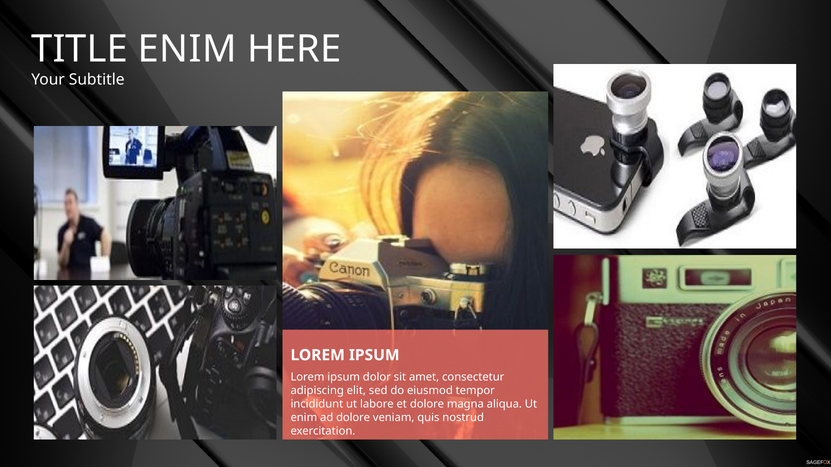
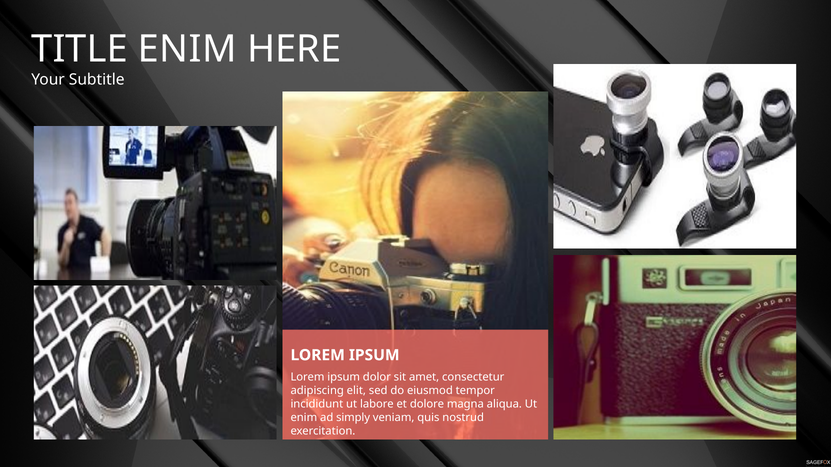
ad dolore: dolore -> simply
